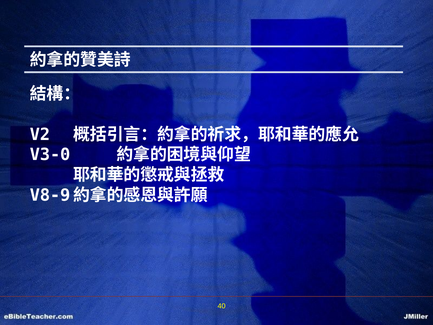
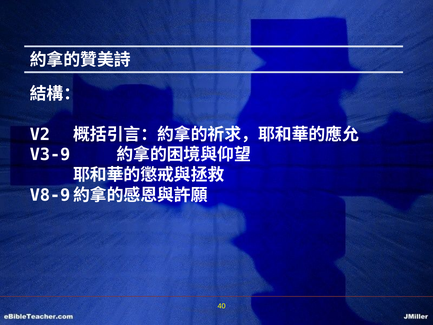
V3-0: V3-0 -> V3-9
